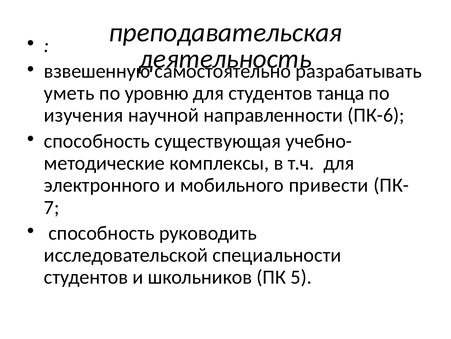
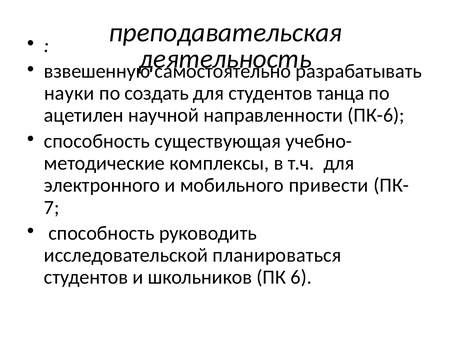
уметь: уметь -> науки
уровню: уровню -> создать
изучения: изучения -> ацетилен
специальности: специальности -> планироваться
5: 5 -> 6
